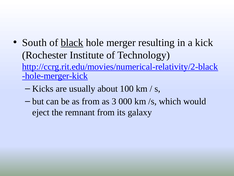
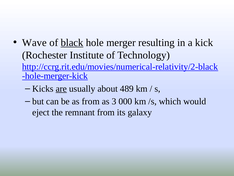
South: South -> Wave
are underline: none -> present
100: 100 -> 489
